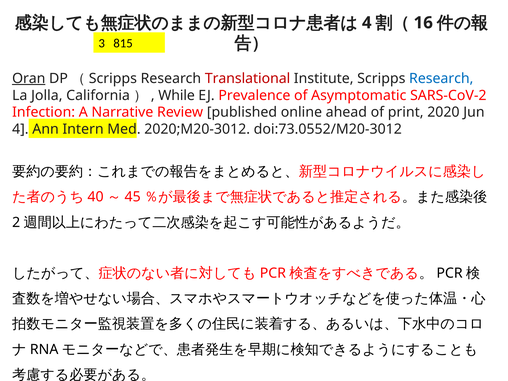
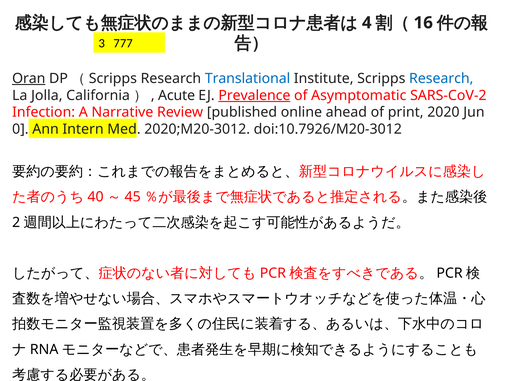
815: 815 -> 777
Translational colour: red -> blue
While: While -> Acute
Prevalence underline: none -> present
4 at (20, 129): 4 -> 0
doi:73.0552/M20-3012: doi:73.0552/M20-3012 -> doi:10.7926/M20-3012
